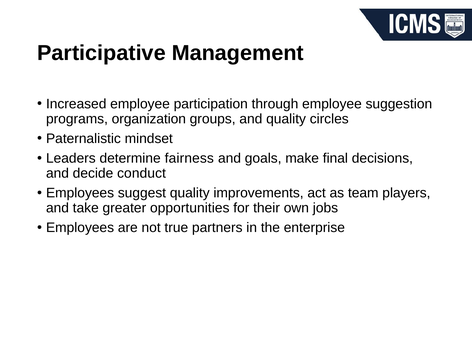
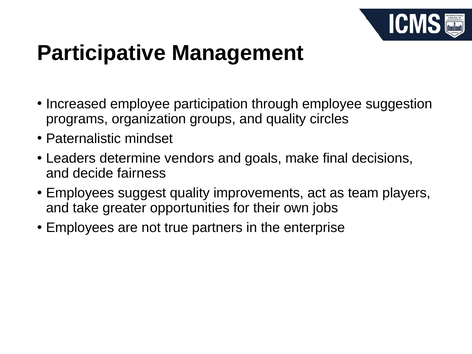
fairness: fairness -> vendors
conduct: conduct -> fairness
